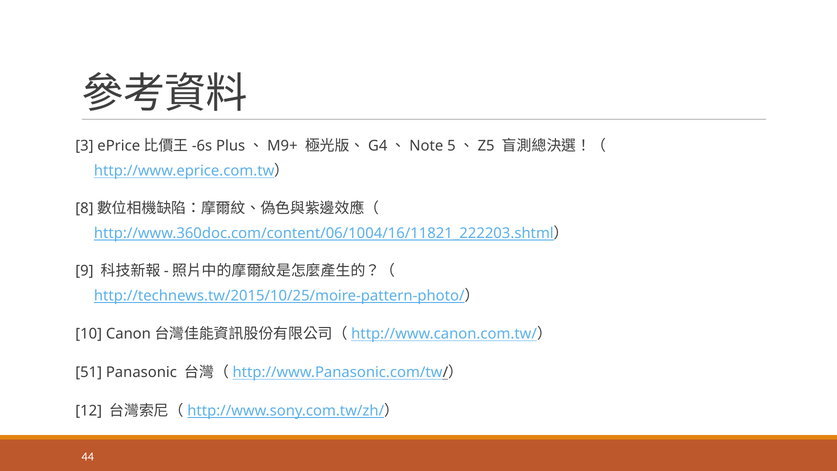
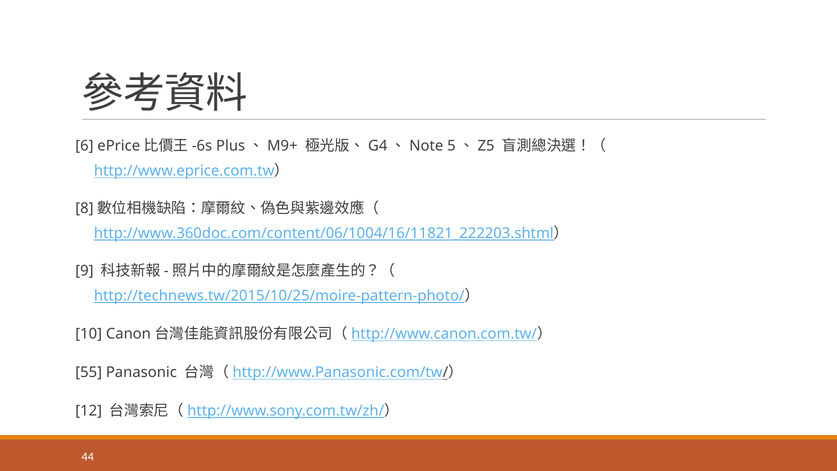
3: 3 -> 6
51: 51 -> 55
